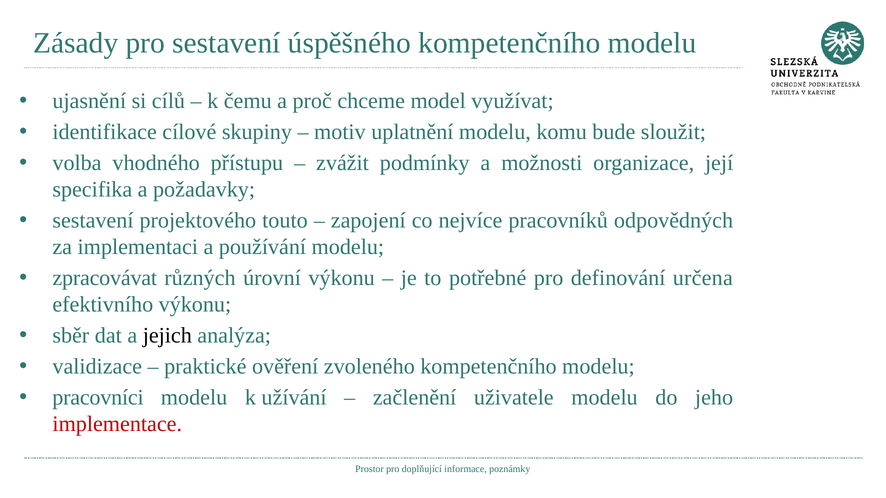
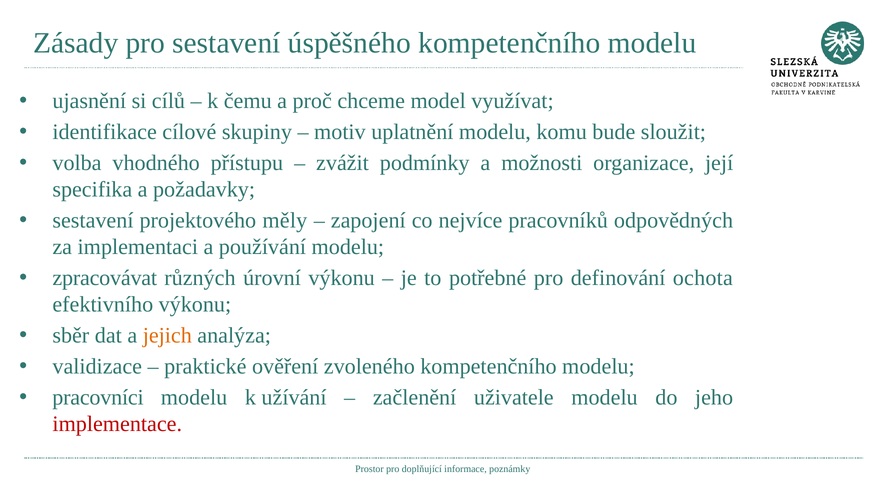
touto: touto -> měly
určena: určena -> ochota
jejich colour: black -> orange
